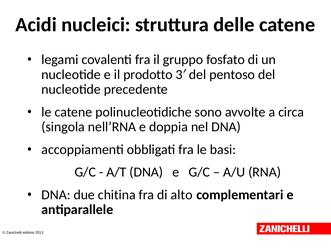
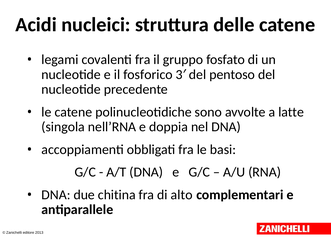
prodotto: prodotto -> fosforico
circa: circa -> latte
